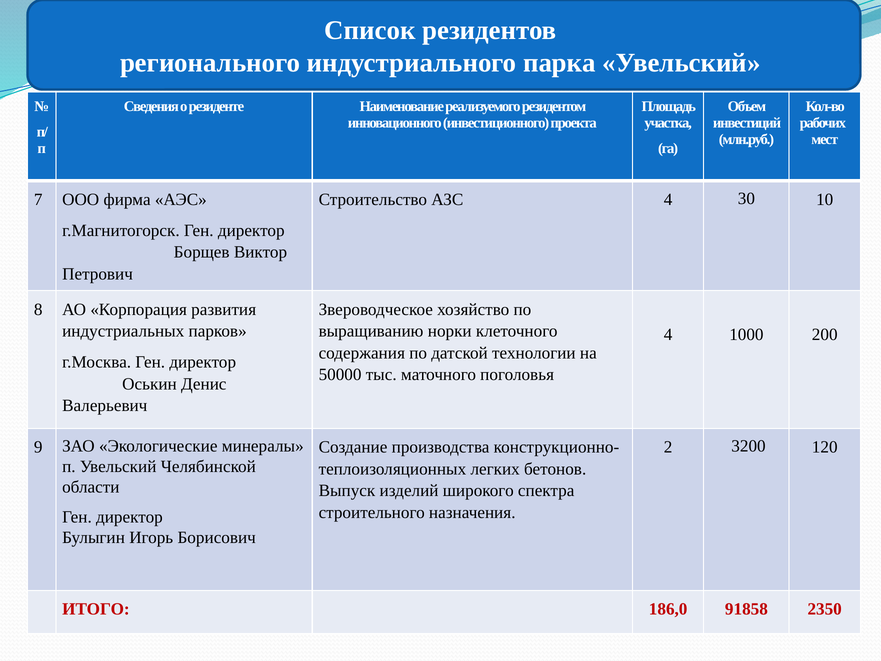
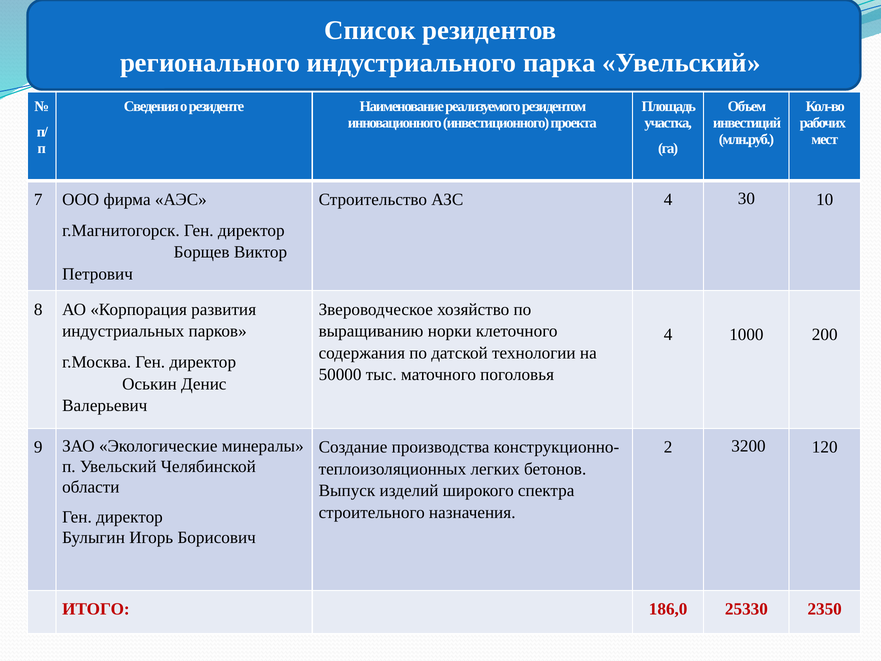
91858: 91858 -> 25330
